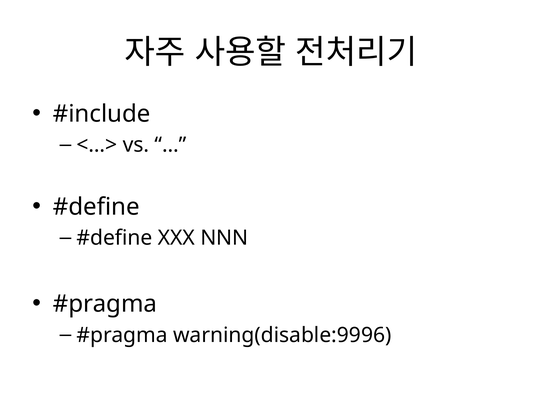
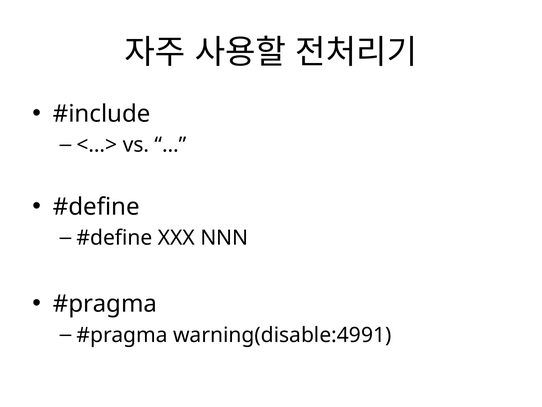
warning(disable:9996: warning(disable:9996 -> warning(disable:4991
